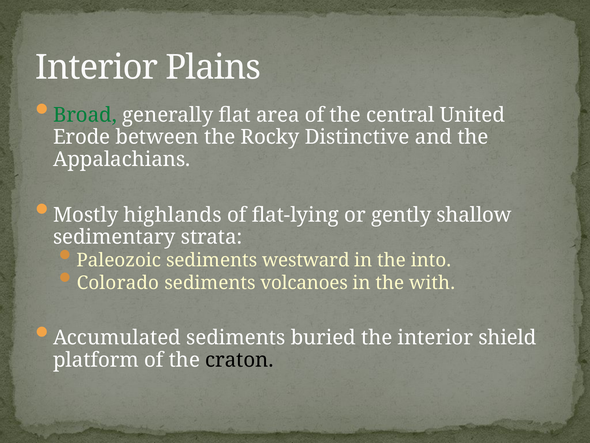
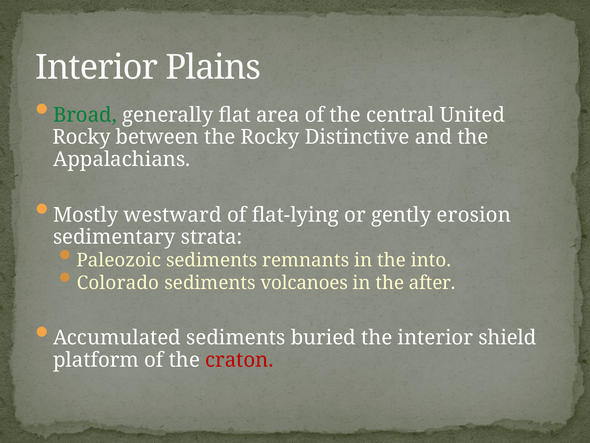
Erode at (82, 137): Erode -> Rocky
highlands: highlands -> westward
shallow: shallow -> erosion
westward: westward -> remnants
with: with -> after
craton colour: black -> red
